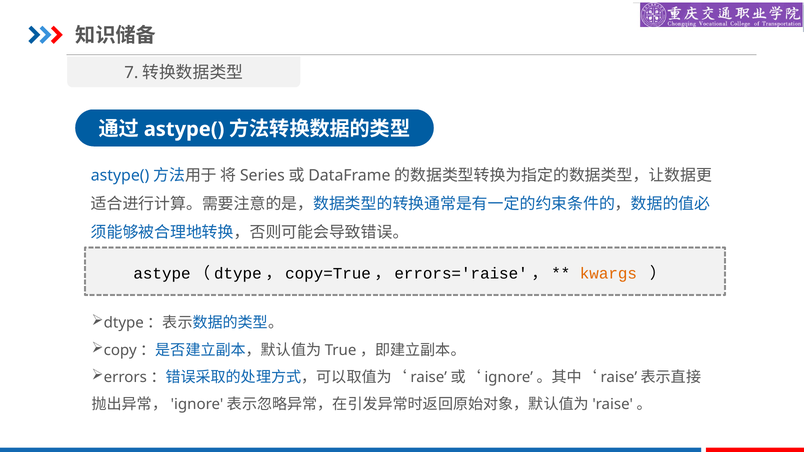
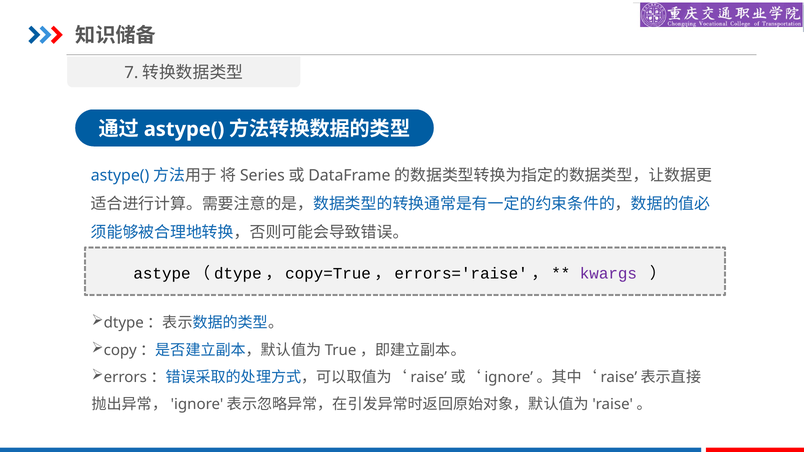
kwargs colour: orange -> purple
